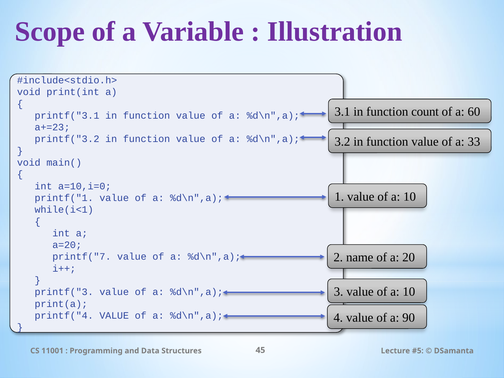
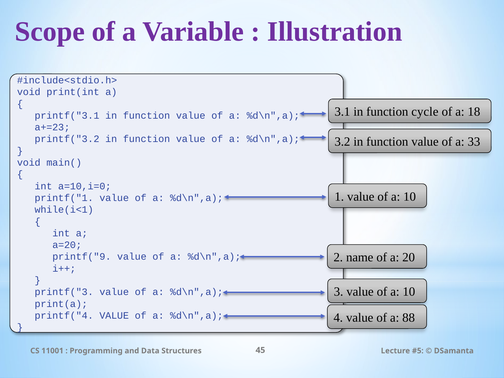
count: count -> cycle
60: 60 -> 18
printf("7: printf("7 -> printf("9
90: 90 -> 88
